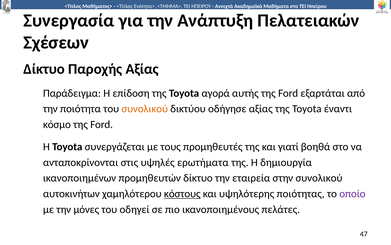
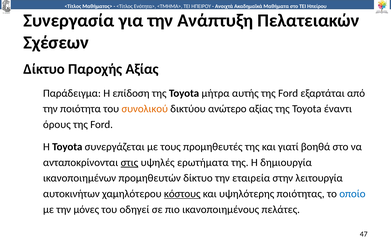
αγορά: αγορά -> μήτρα
οδήγησε: οδήγησε -> ανώτερο
κόσμο: κόσμο -> όρους
στις underline: none -> present
στην συνολικού: συνολικού -> λειτουργία
οποίο colour: purple -> blue
